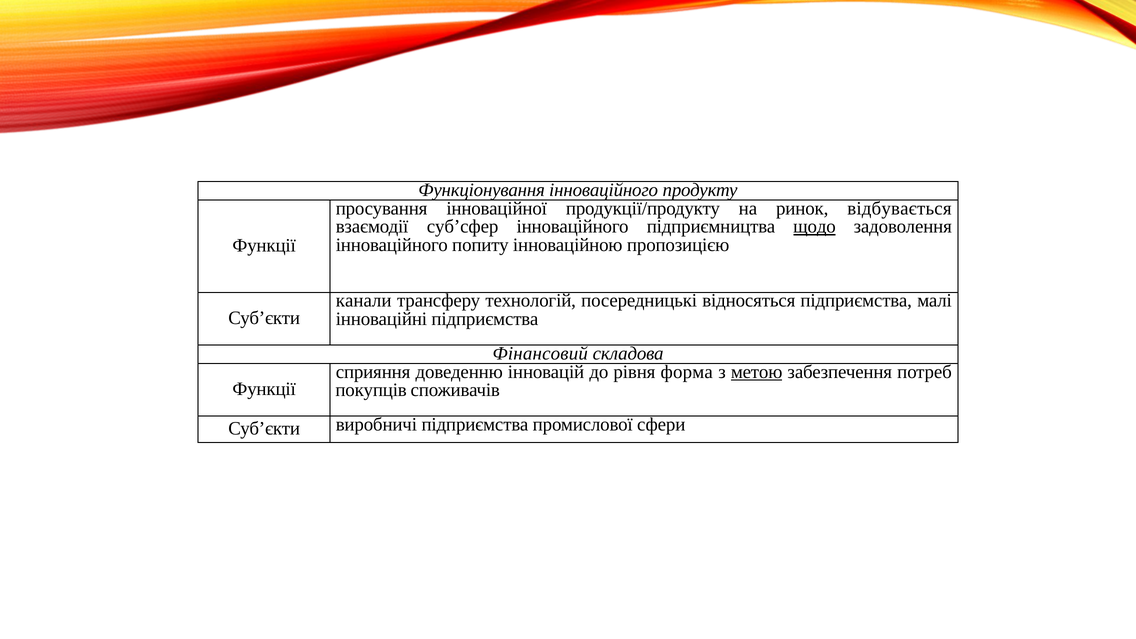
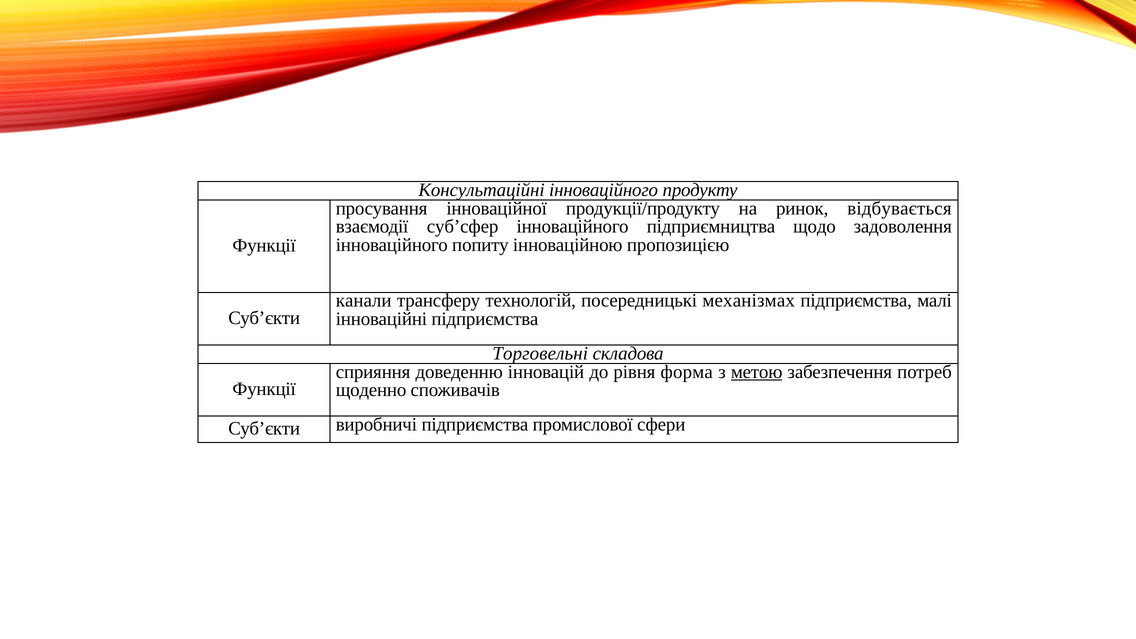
Функціонування: Функціонування -> Консультаційні
щодо underline: present -> none
відносяться: відносяться -> механізмах
Фінансовий: Фінансовий -> Торговельні
покупців: покупців -> щоденно
